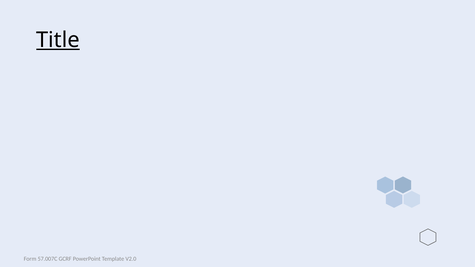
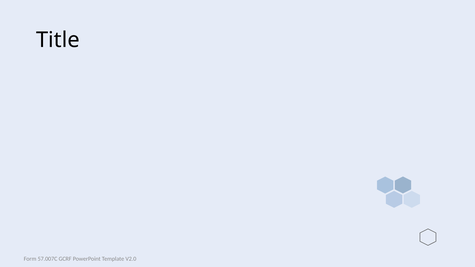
Title underline: present -> none
